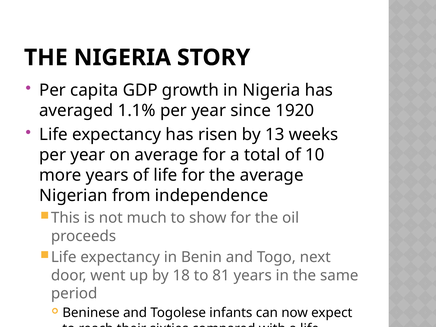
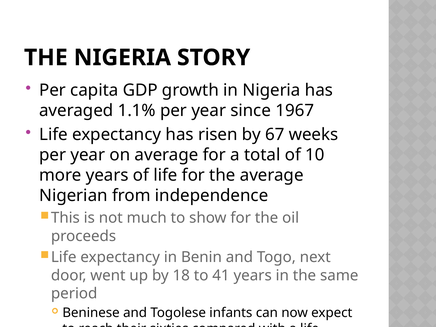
1920: 1920 -> 1967
13: 13 -> 67
81: 81 -> 41
